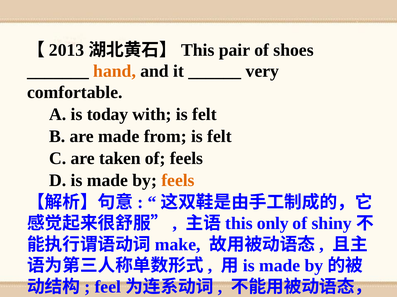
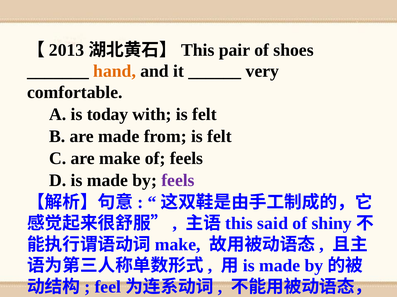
are taken: taken -> make
feels at (178, 181) colour: orange -> purple
only: only -> said
